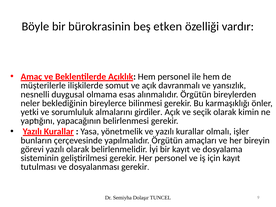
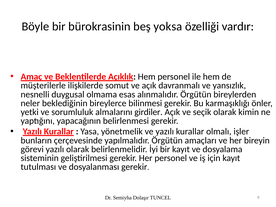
etken: etken -> yoksa
